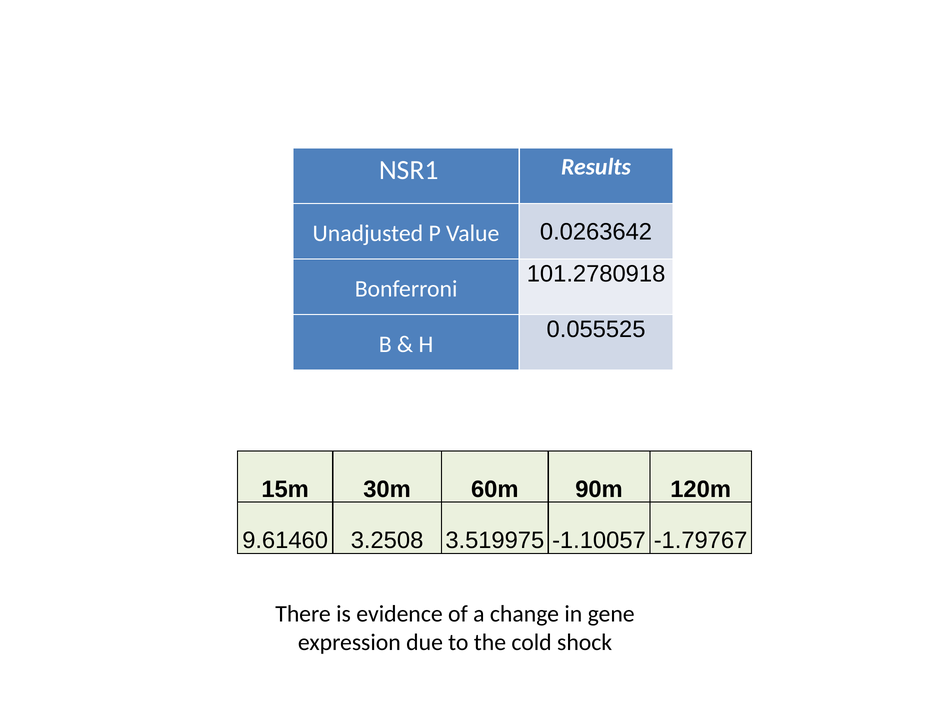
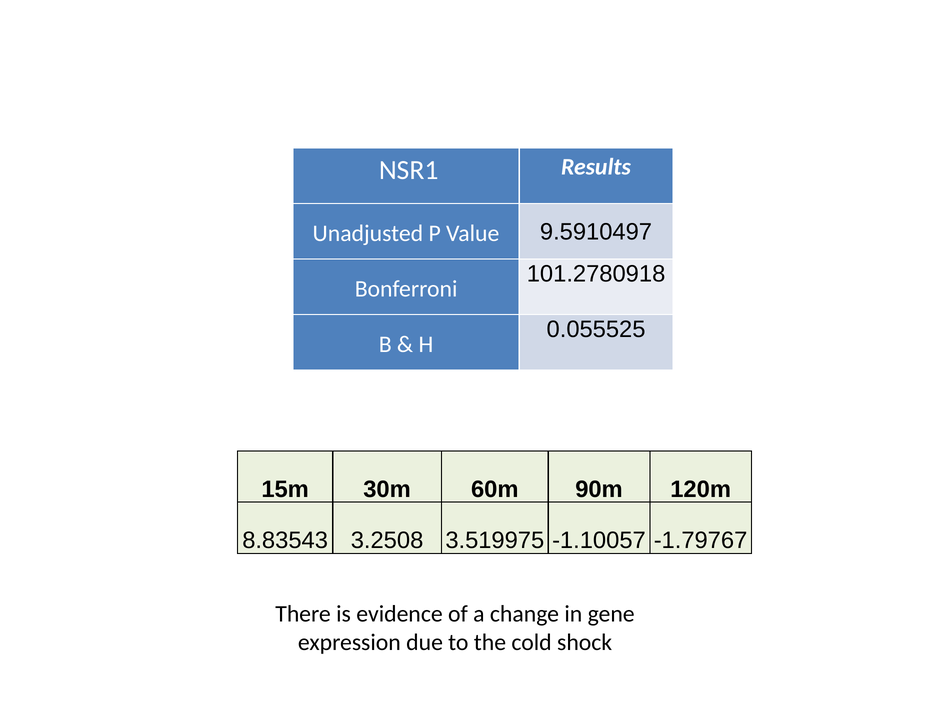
0.0263642: 0.0263642 -> 9.5910497
9.61460: 9.61460 -> 8.83543
